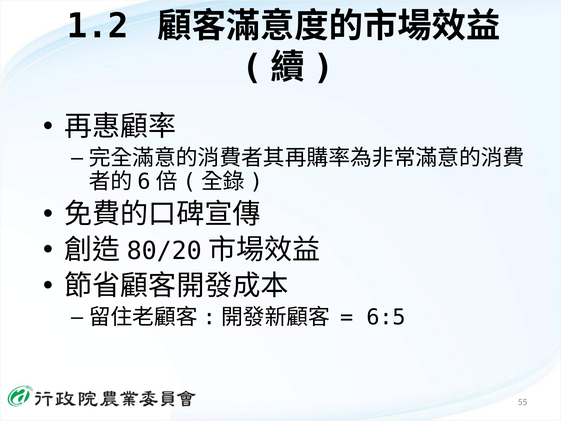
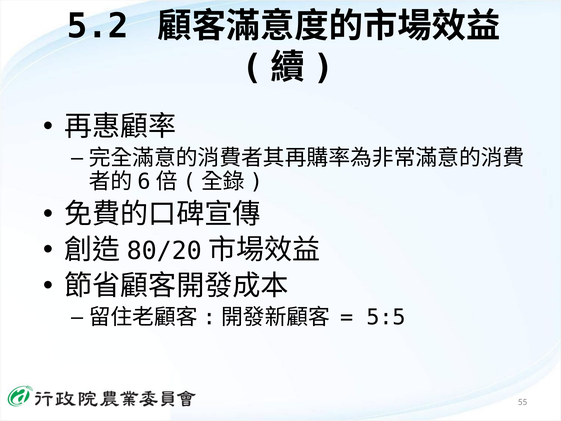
1.2: 1.2 -> 5.2
6:5: 6:5 -> 5:5
